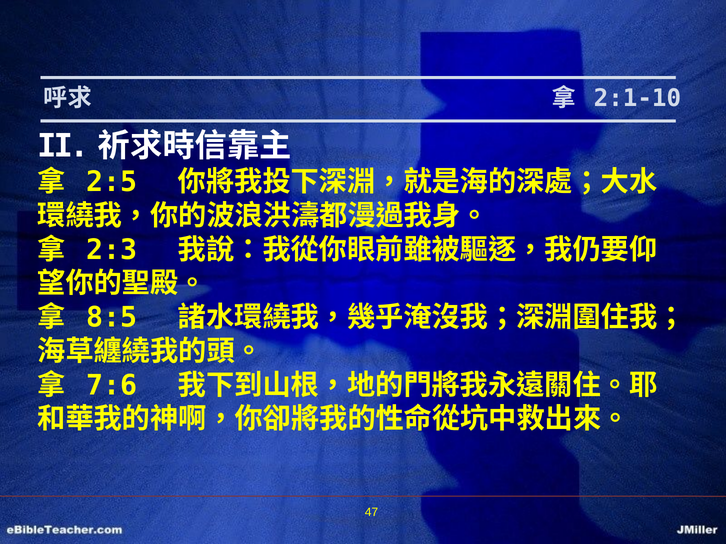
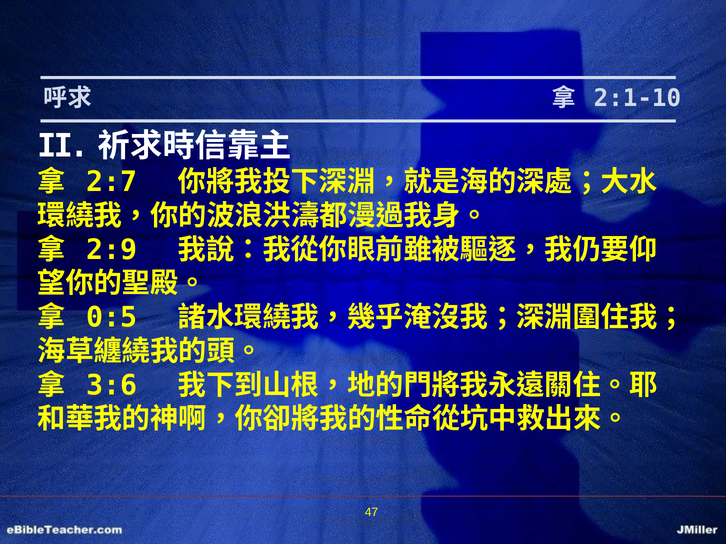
2:5: 2:5 -> 2:7
2:3: 2:3 -> 2:9
8:5: 8:5 -> 0:5
7:6: 7:6 -> 3:6
